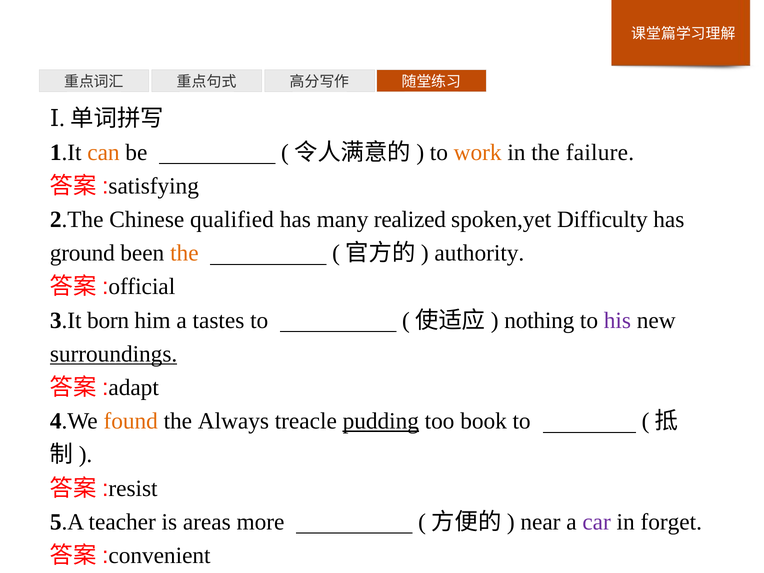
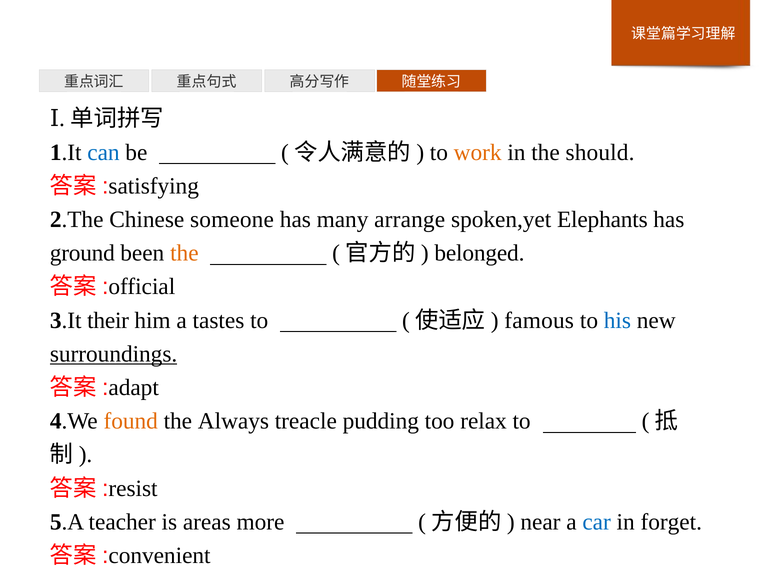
can colour: orange -> blue
failure: failure -> should
qualified: qualified -> someone
realized: realized -> arrange
Difficulty: Difficulty -> Elephants
authority: authority -> belonged
born: born -> their
nothing: nothing -> famous
his colour: purple -> blue
pudding underline: present -> none
book: book -> relax
car colour: purple -> blue
